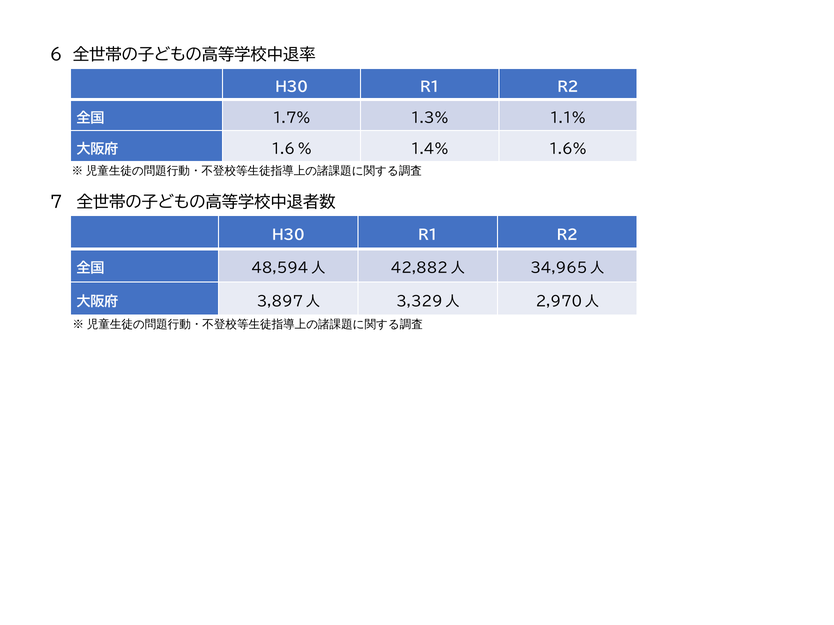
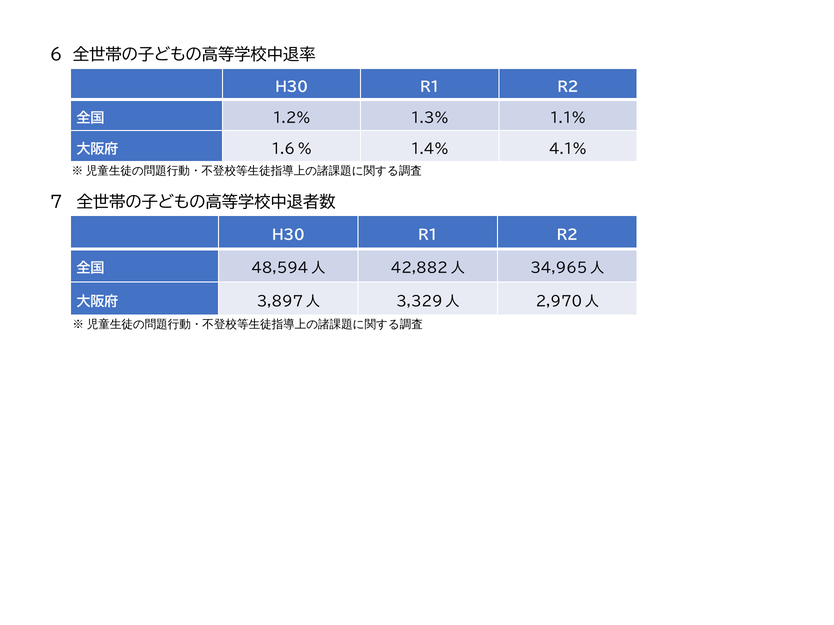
1.7%: 1.7% -> 1.2%
1.6%: 1.6% -> 4.1%
